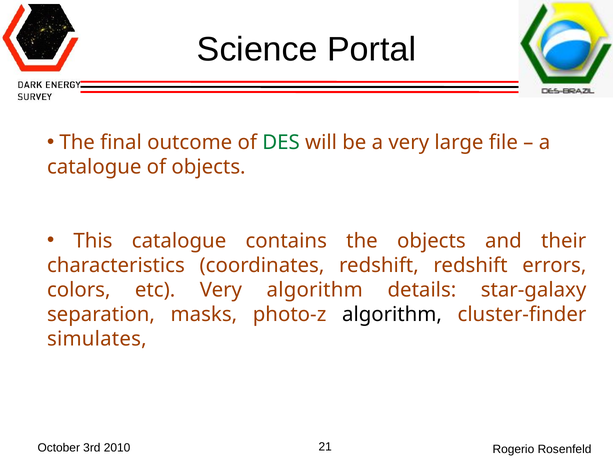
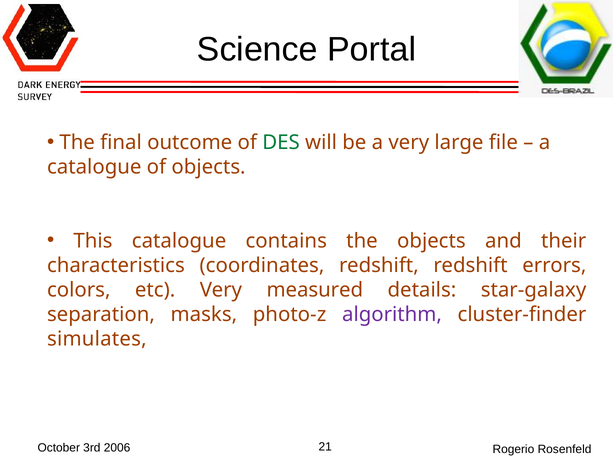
Very algorithm: algorithm -> measured
algorithm at (392, 314) colour: black -> purple
2010: 2010 -> 2006
